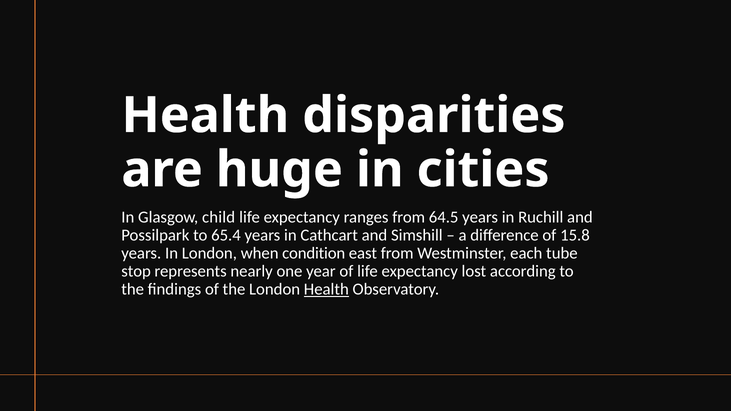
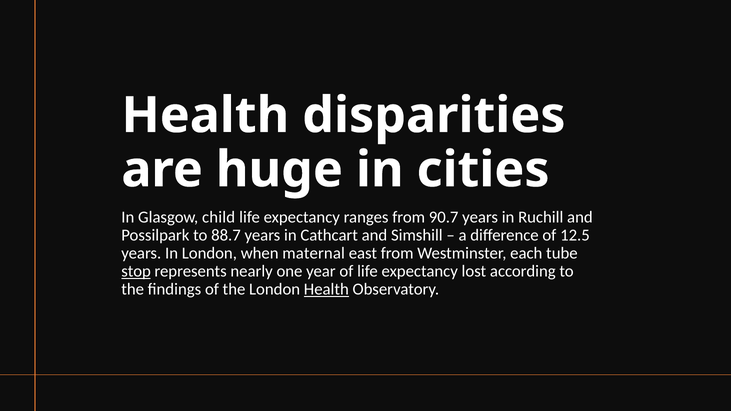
64.5: 64.5 -> 90.7
65.4: 65.4 -> 88.7
15.8: 15.8 -> 12.5
condition: condition -> maternal
stop underline: none -> present
